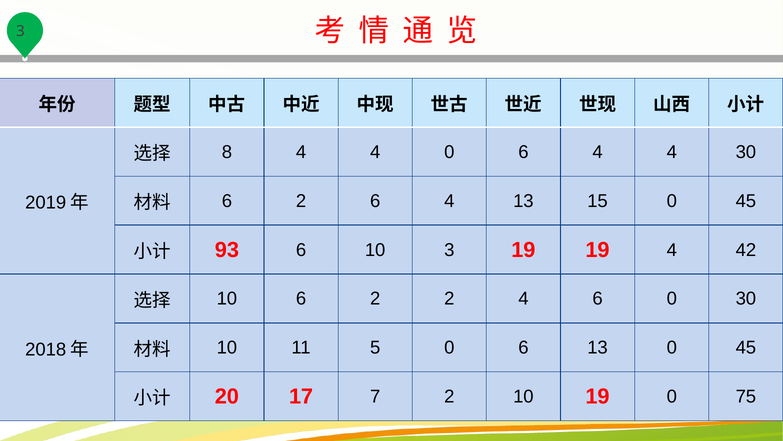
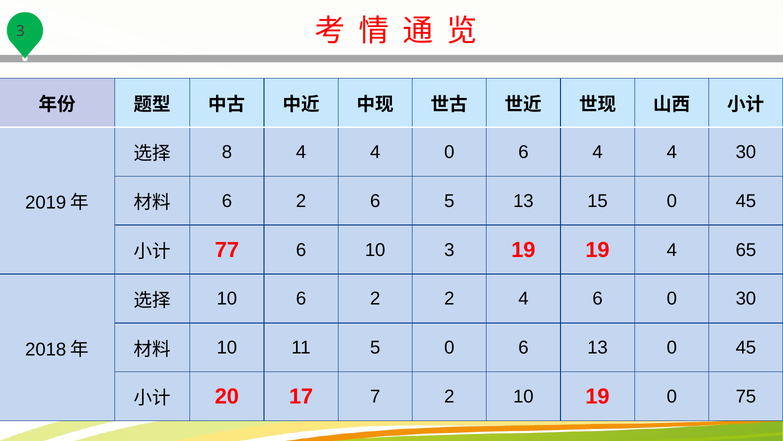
2 6 4: 4 -> 5
93: 93 -> 77
42: 42 -> 65
